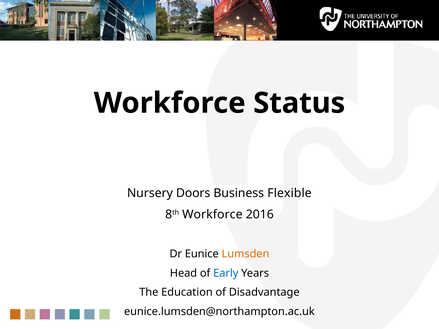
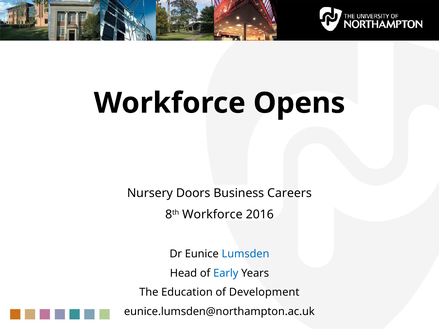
Status: Status -> Opens
Flexible: Flexible -> Careers
Lumsden colour: orange -> blue
Disadvantage: Disadvantage -> Development
